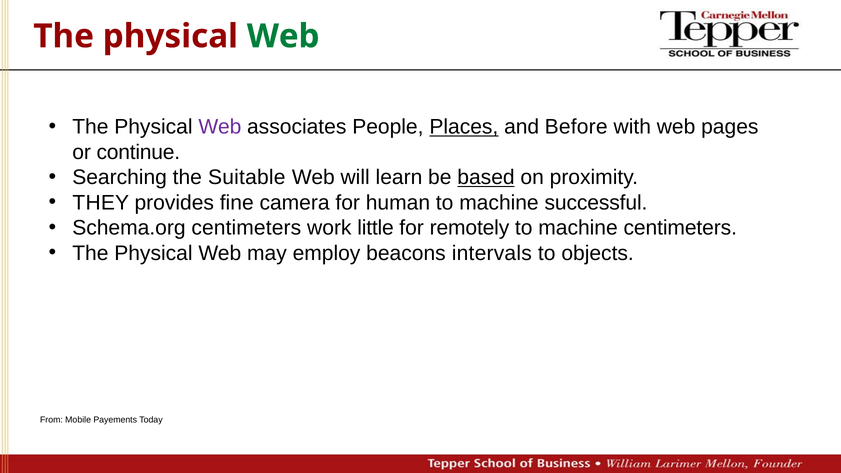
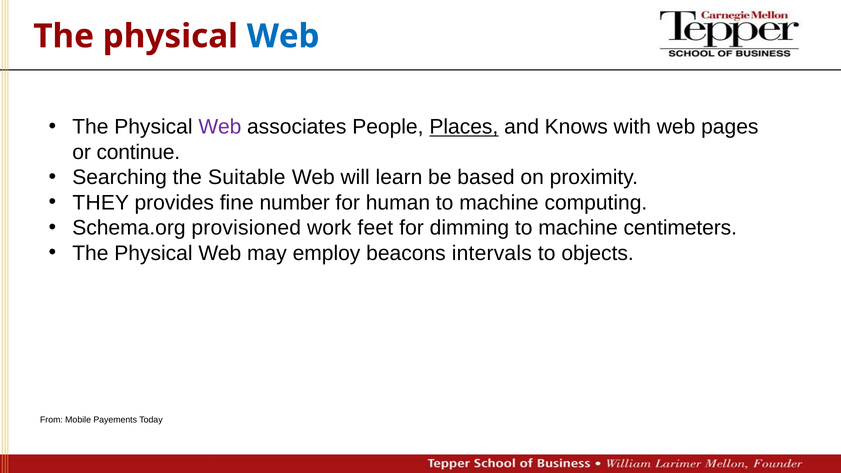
Web at (283, 36) colour: green -> blue
Before: Before -> Knows
based underline: present -> none
camera: camera -> number
successful: successful -> computing
Schema.org centimeters: centimeters -> provisioned
little: little -> feet
remotely: remotely -> dimming
